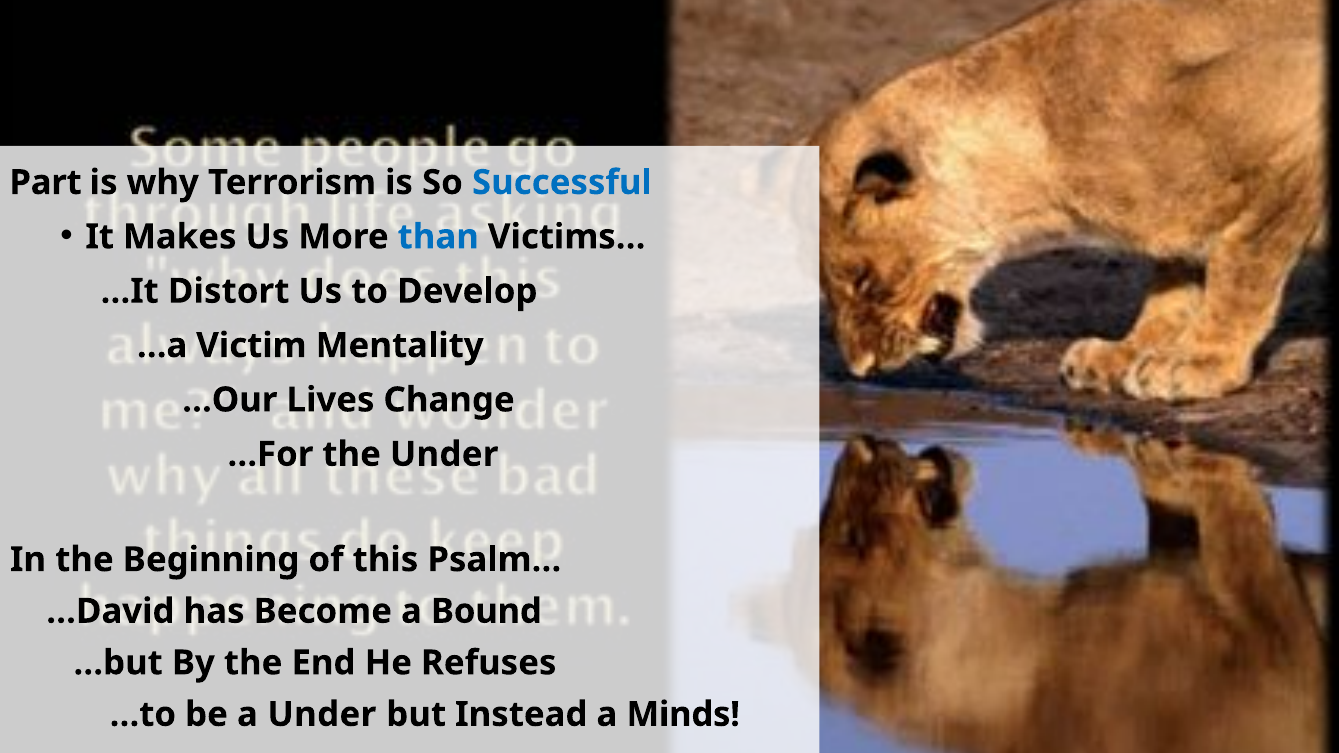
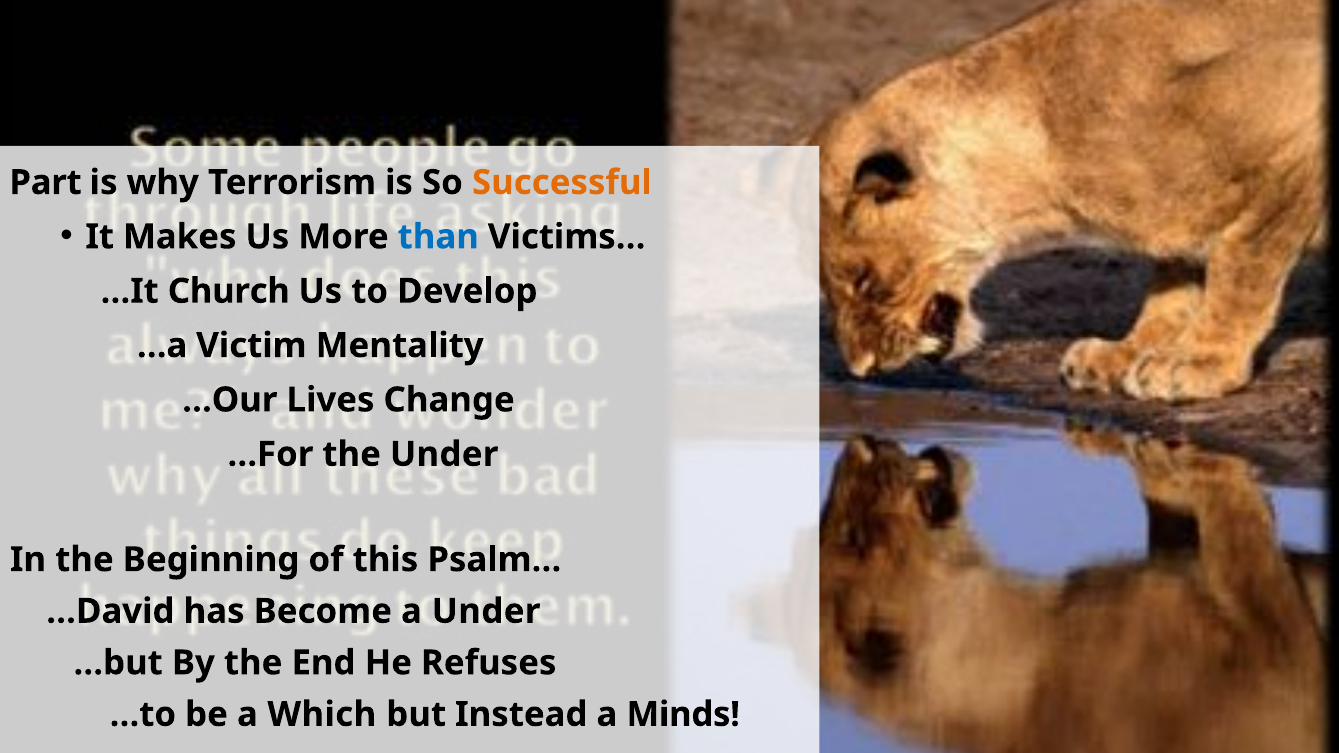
Successful colour: blue -> orange
Distort: Distort -> Church
a Bound: Bound -> Under
a Under: Under -> Which
